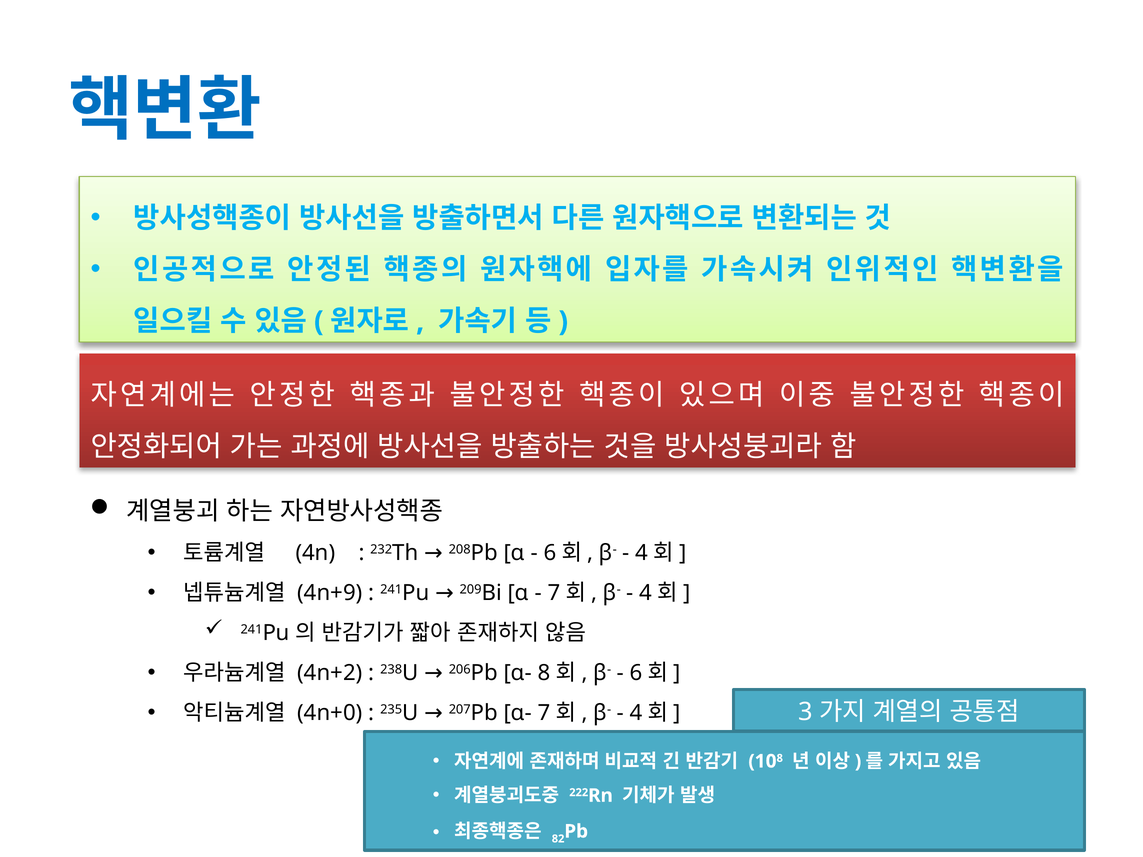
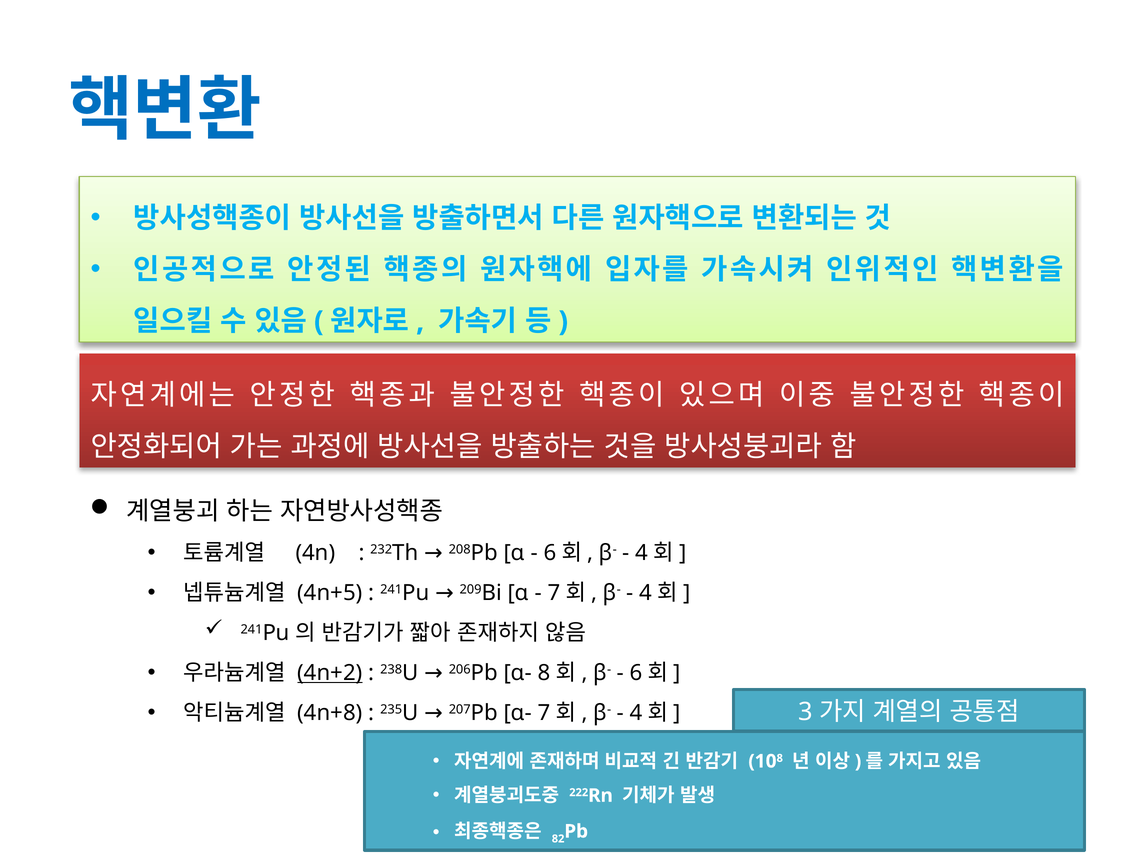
4n+9: 4n+9 -> 4n+5
4n+2 underline: none -> present
4n+0: 4n+0 -> 4n+8
